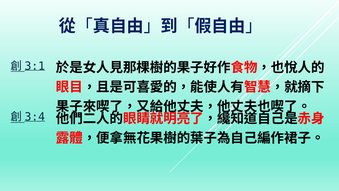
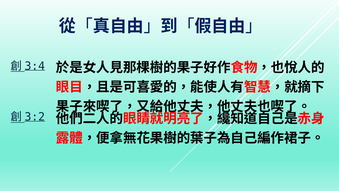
3:1: 3:1 -> 3:4
3:4: 3:4 -> 3:2
